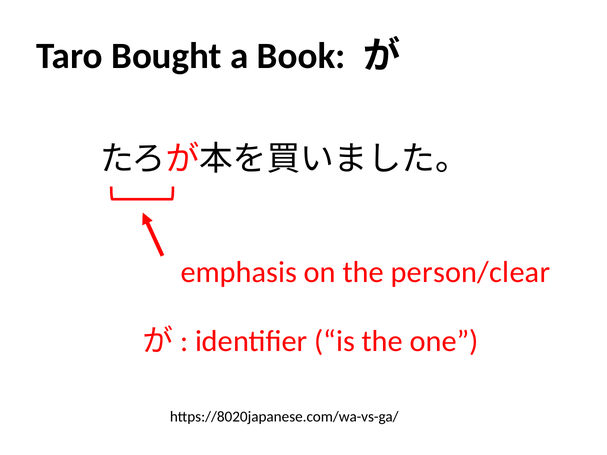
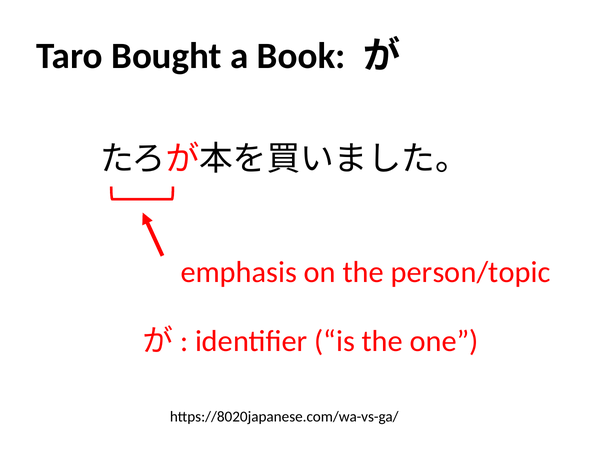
person/clear: person/clear -> person/topic
